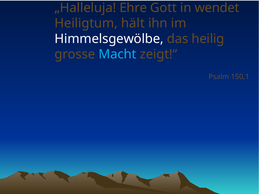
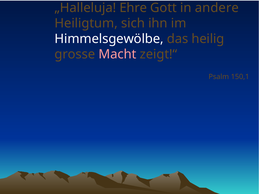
wendet: wendet -> andere
hält: hält -> sich
Macht colour: light blue -> pink
